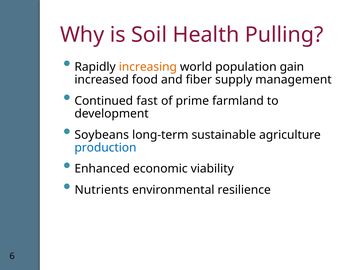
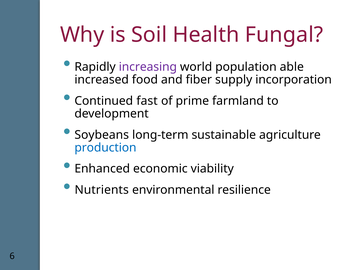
Pulling: Pulling -> Fungal
increasing colour: orange -> purple
gain: gain -> able
management: management -> incorporation
